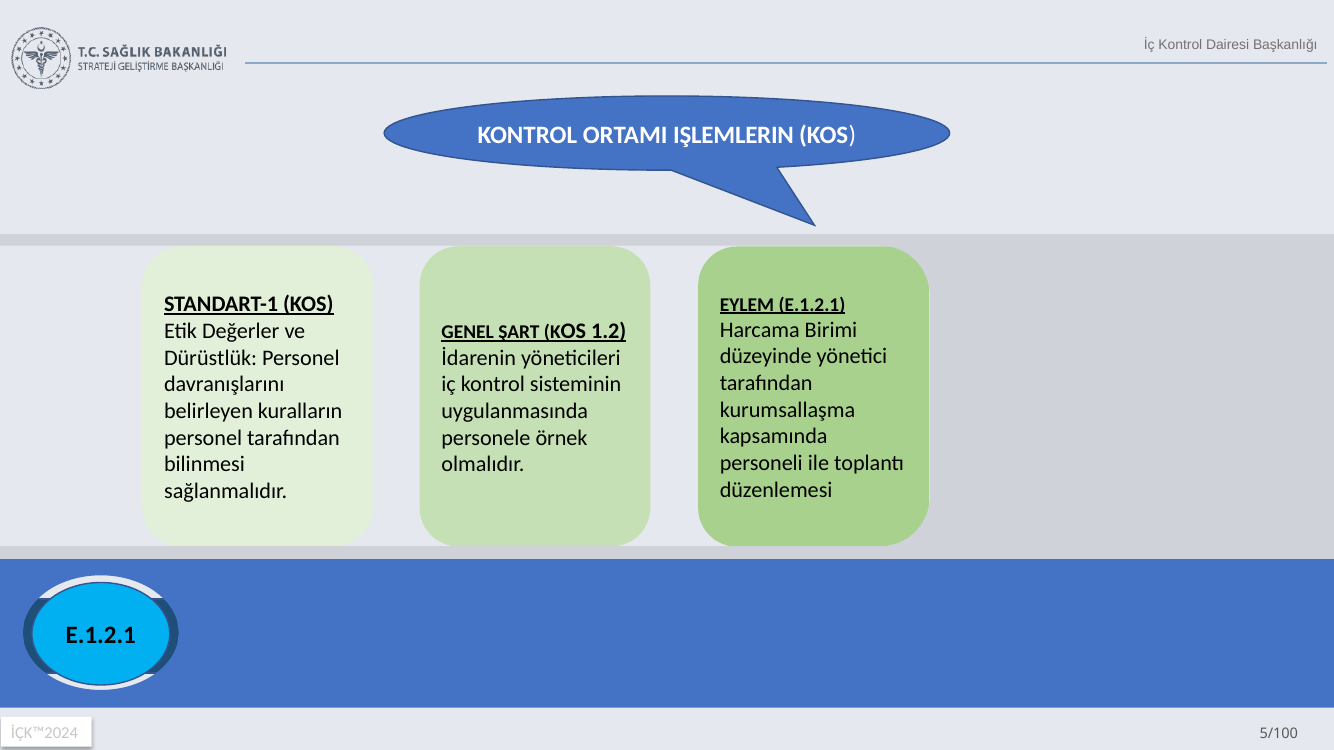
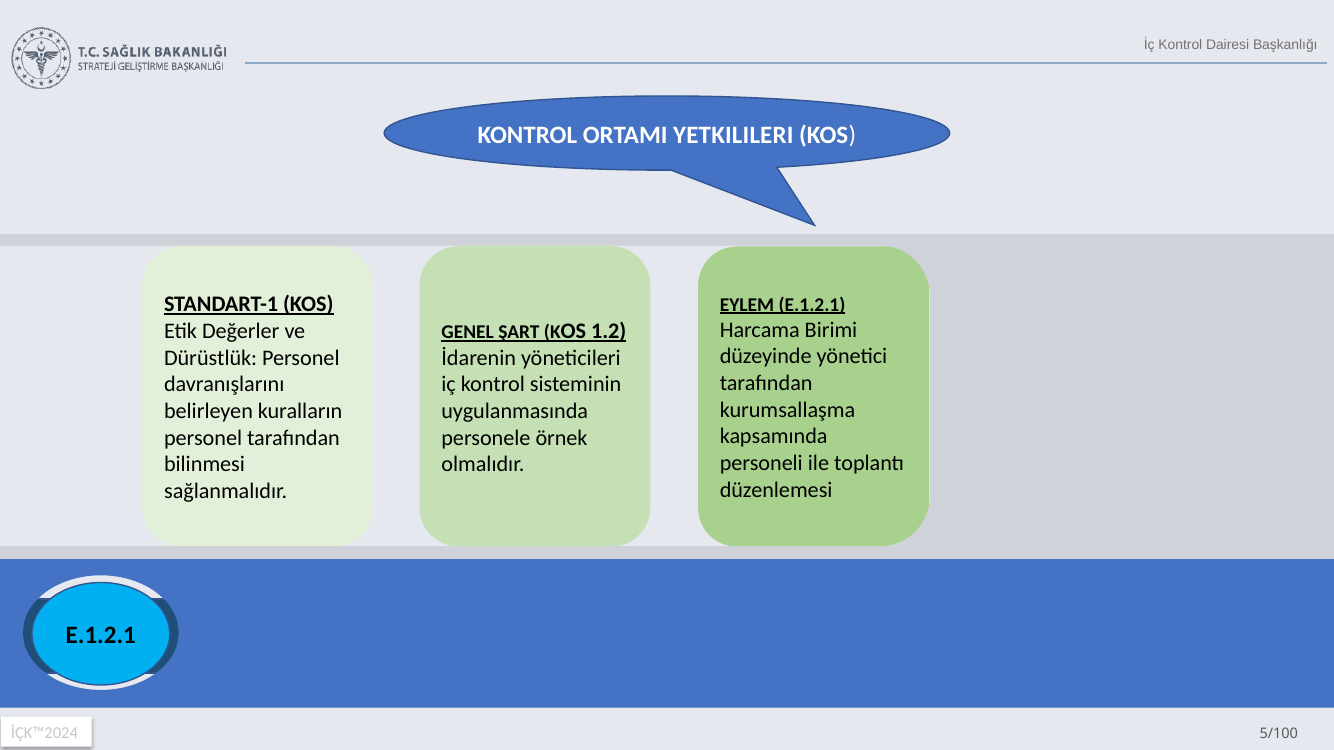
IŞLEMLERIN: IŞLEMLERIN -> YETKILILERI
